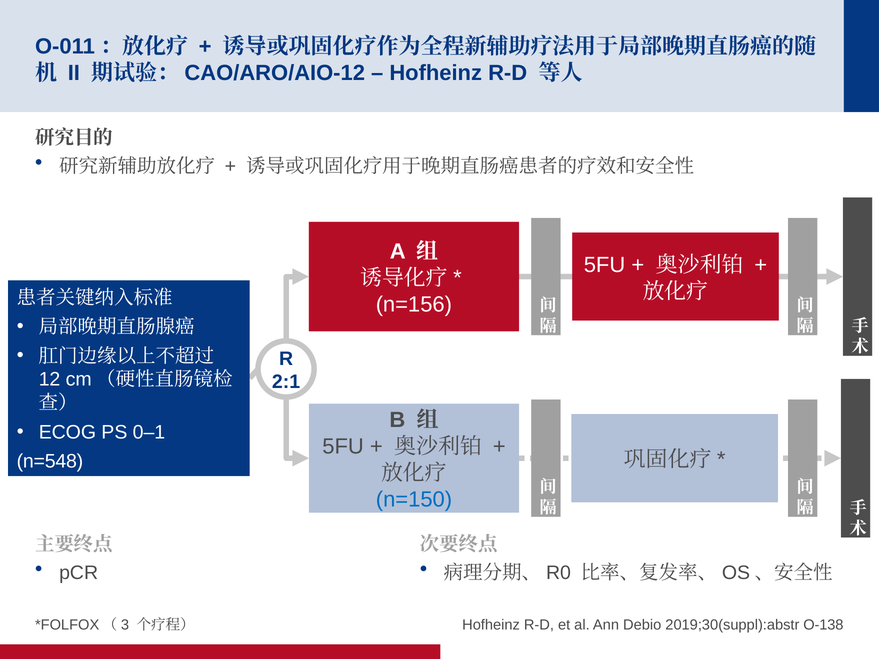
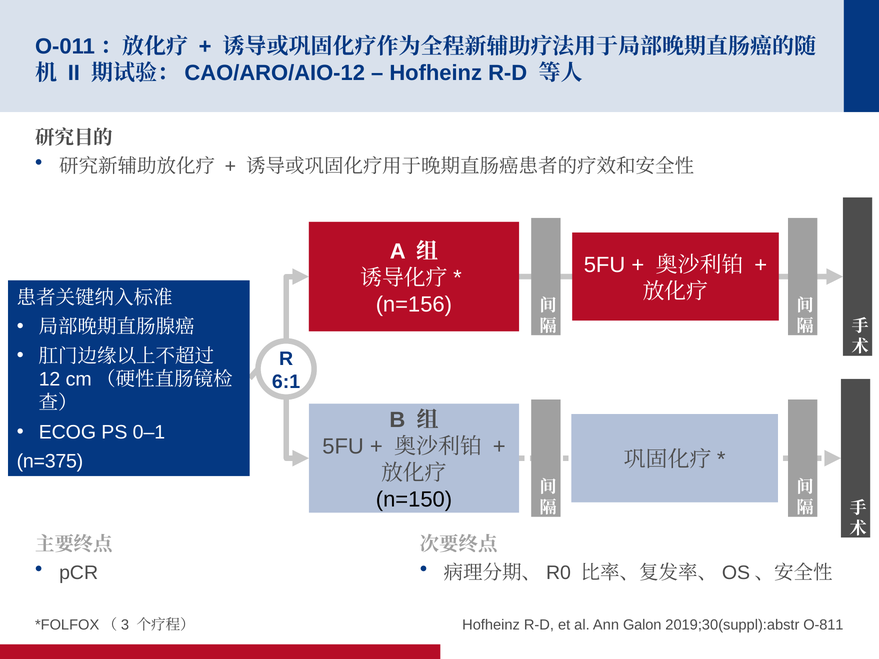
2:1: 2:1 -> 6:1
n=548: n=548 -> n=375
n=150 colour: blue -> black
Debio: Debio -> Galon
O-138: O-138 -> O-811
